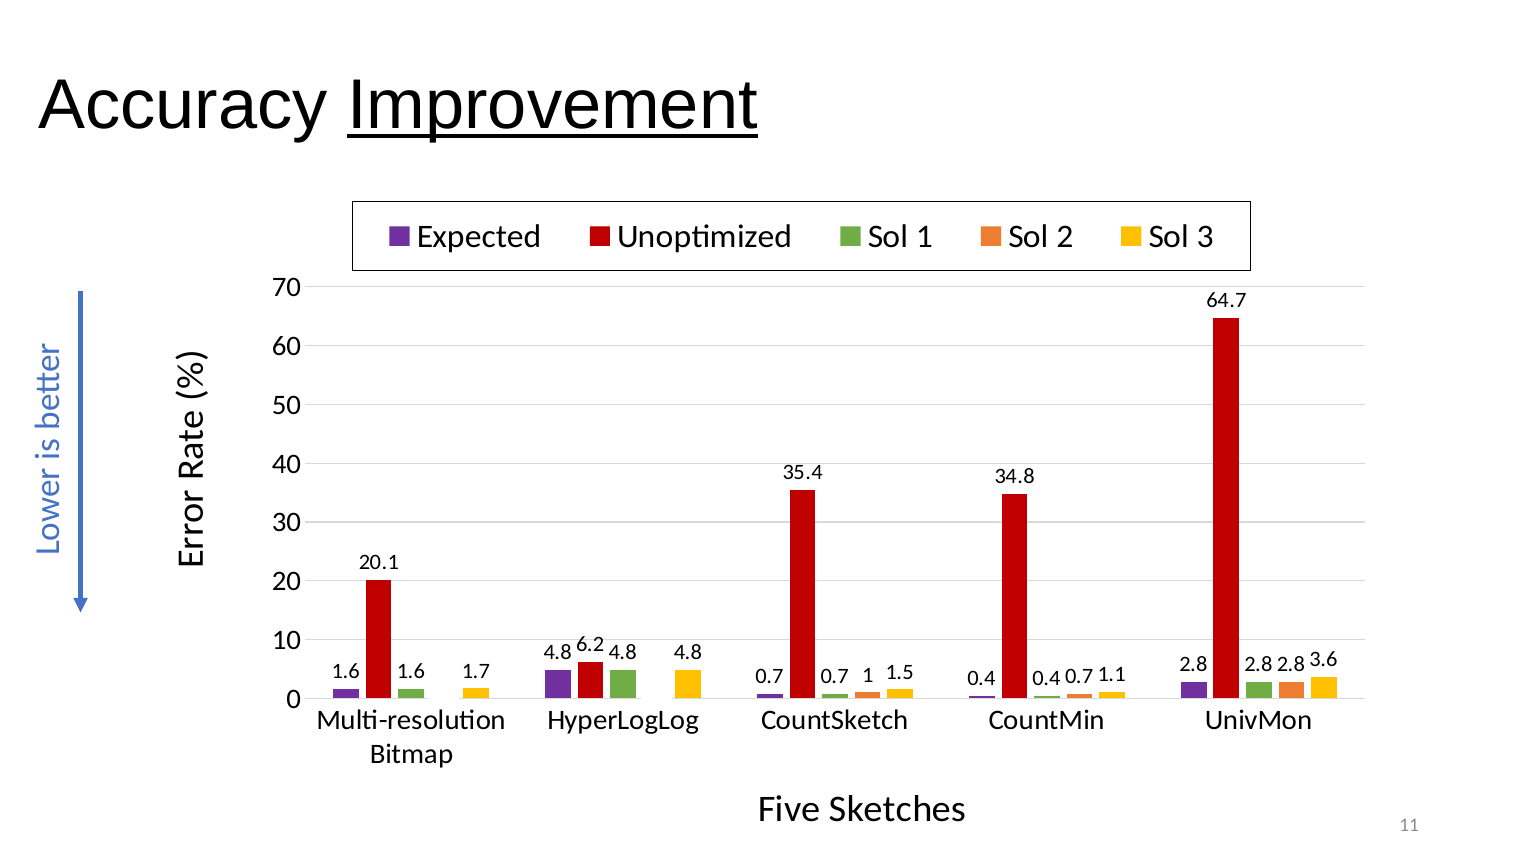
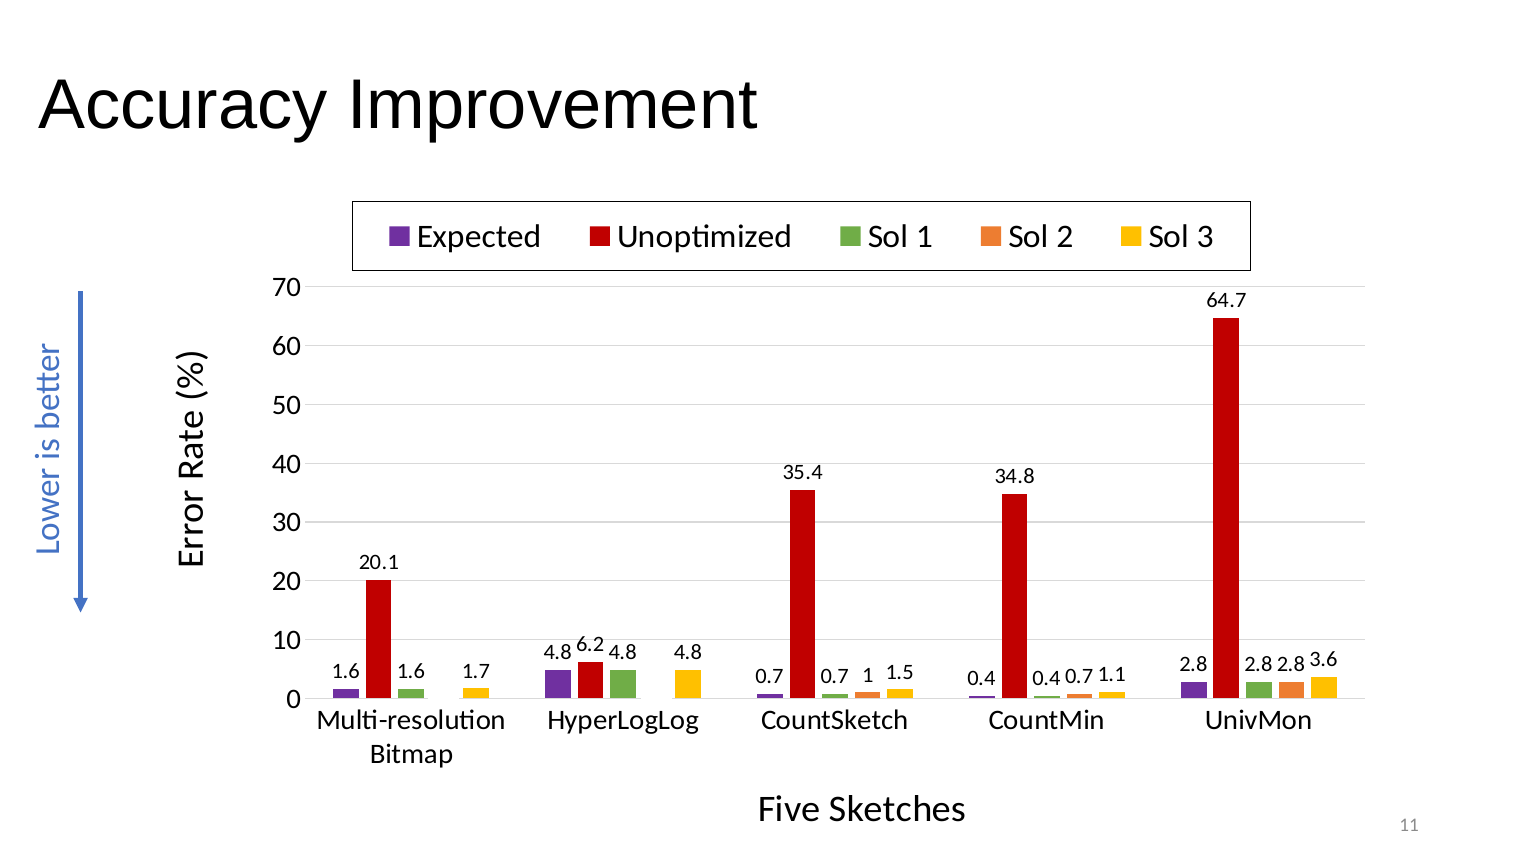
Improvement underline: present -> none
